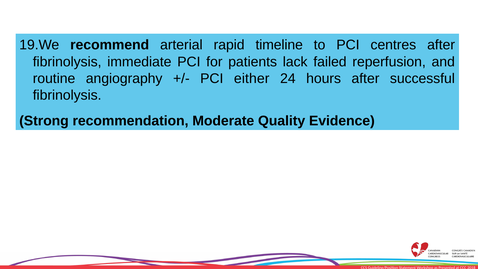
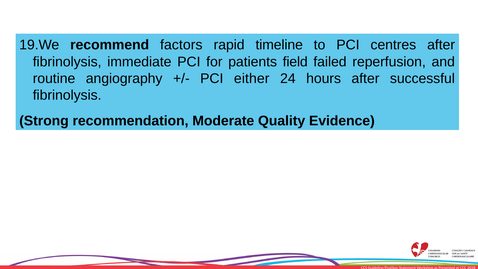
arterial: arterial -> factors
lack: lack -> field
